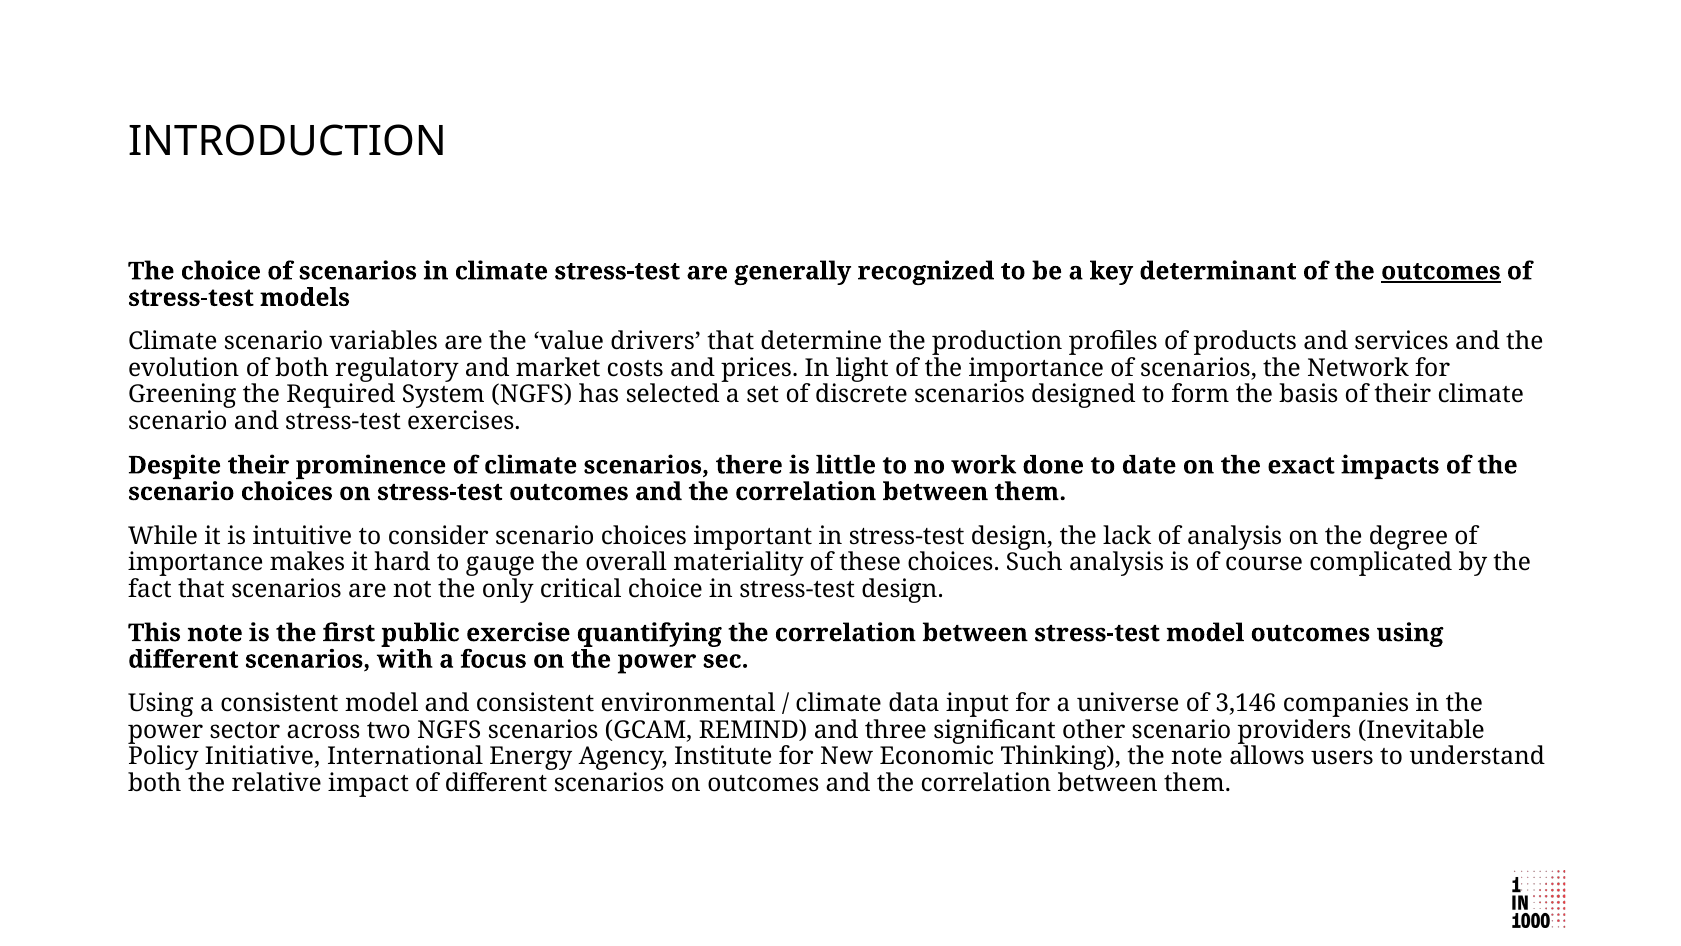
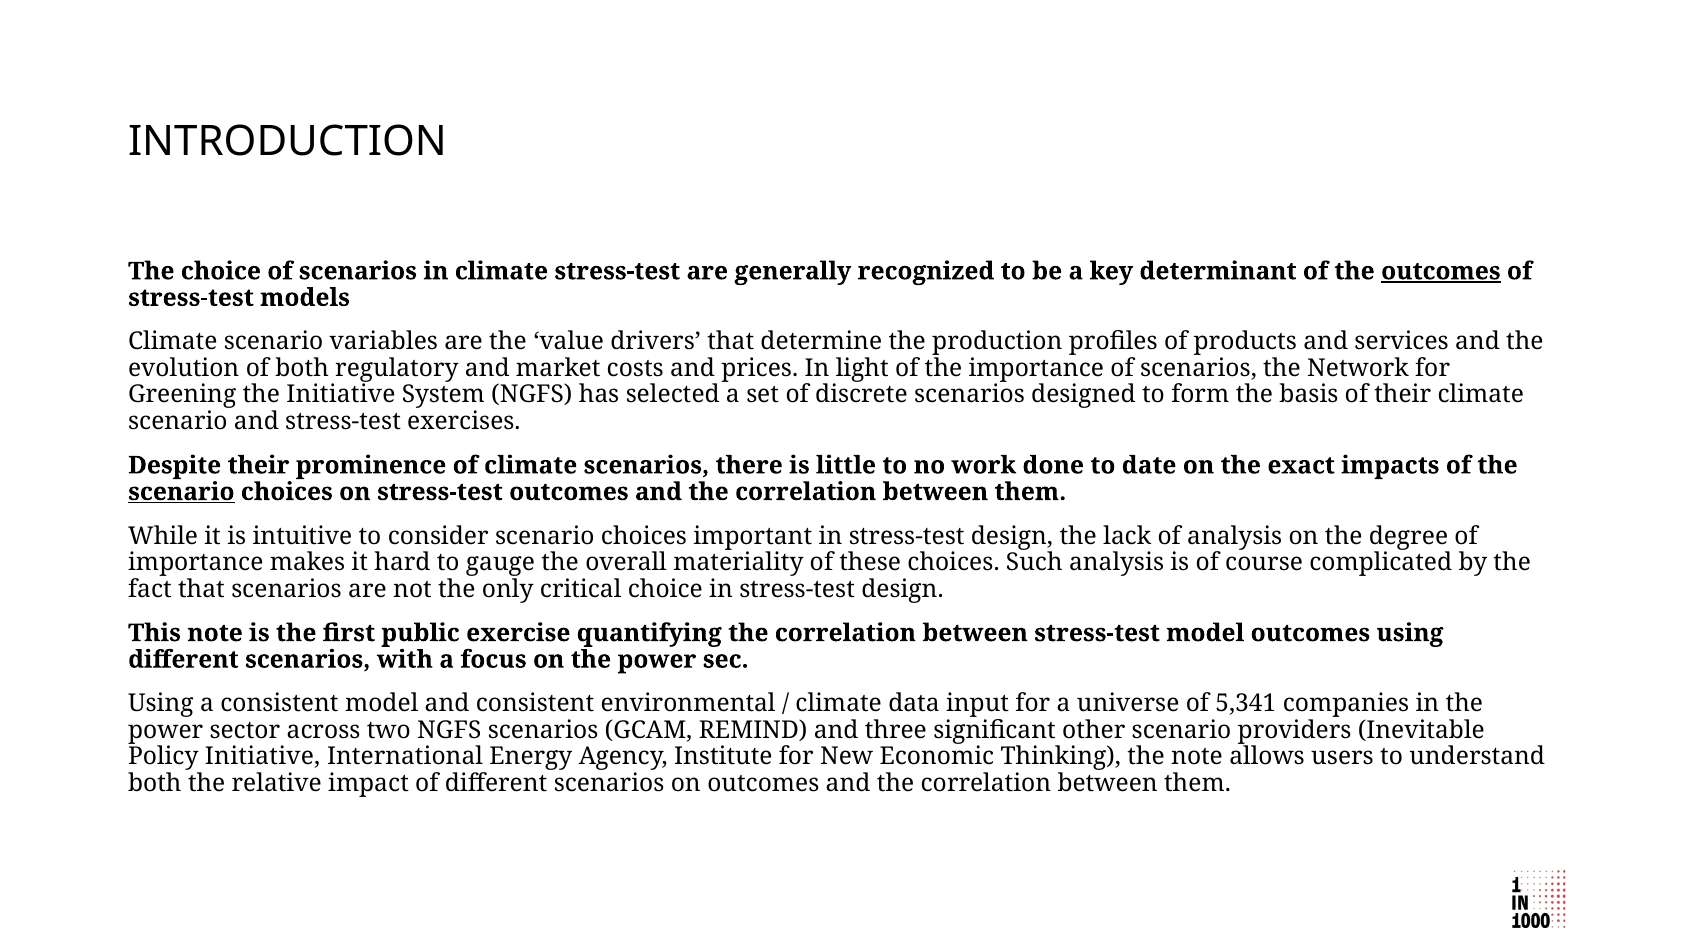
the Required: Required -> Initiative
scenario at (181, 492) underline: none -> present
3,146: 3,146 -> 5,341
